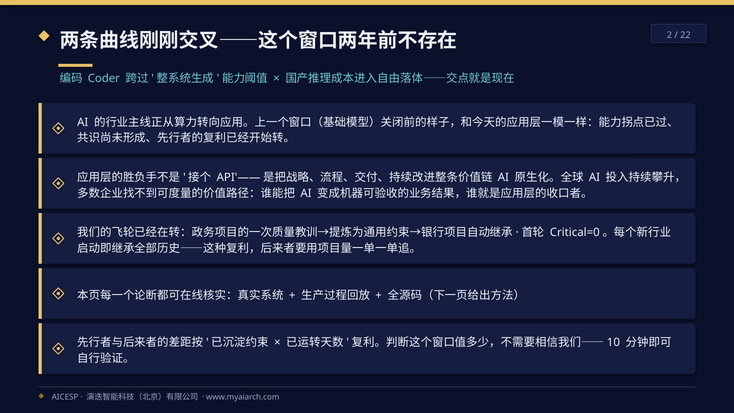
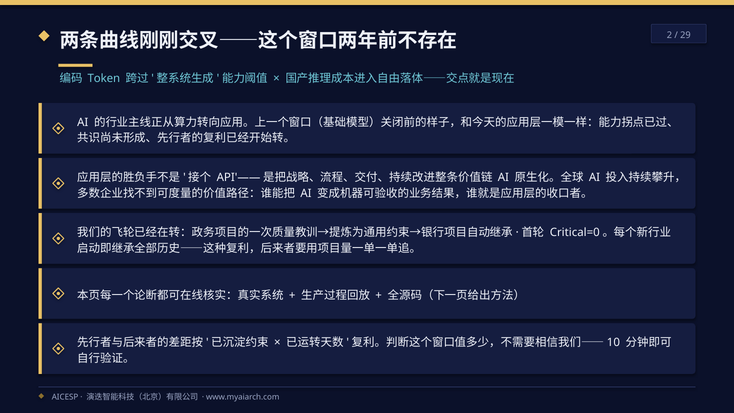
22: 22 -> 29
Coder: Coder -> Token
